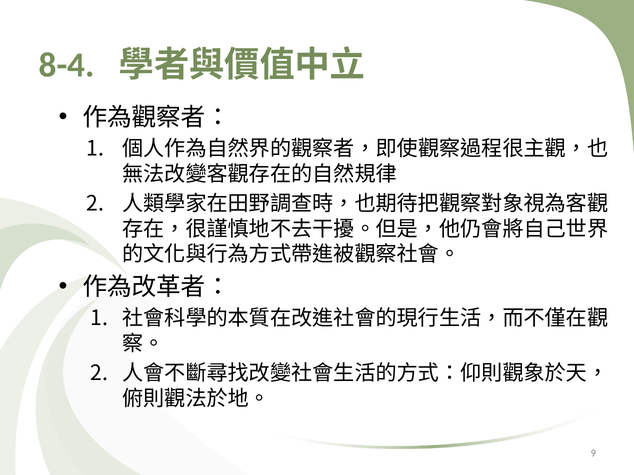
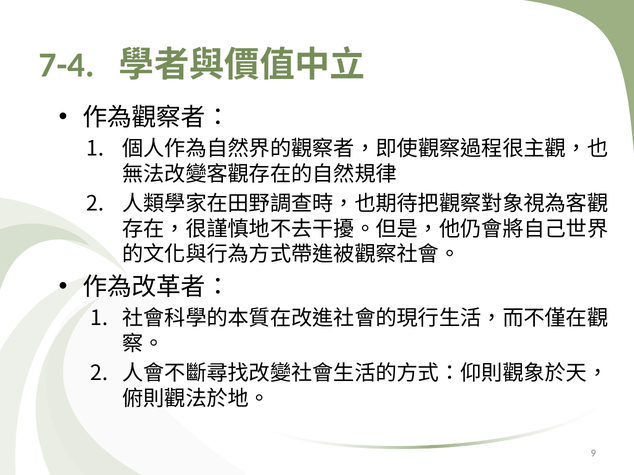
8-4: 8-4 -> 7-4
